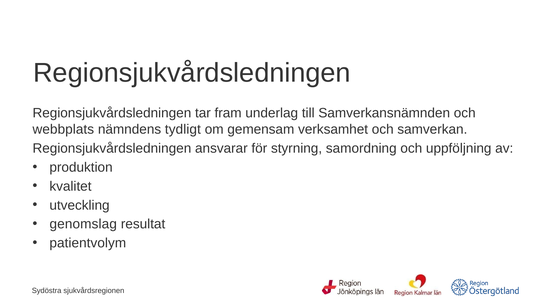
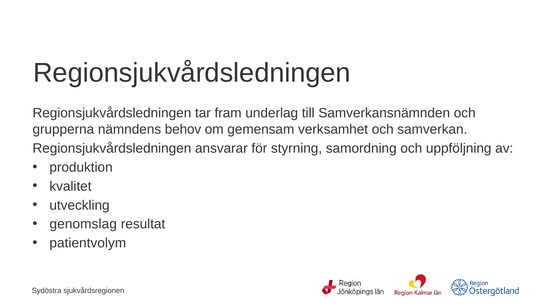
webbplats: webbplats -> grupperna
tydligt: tydligt -> behov
